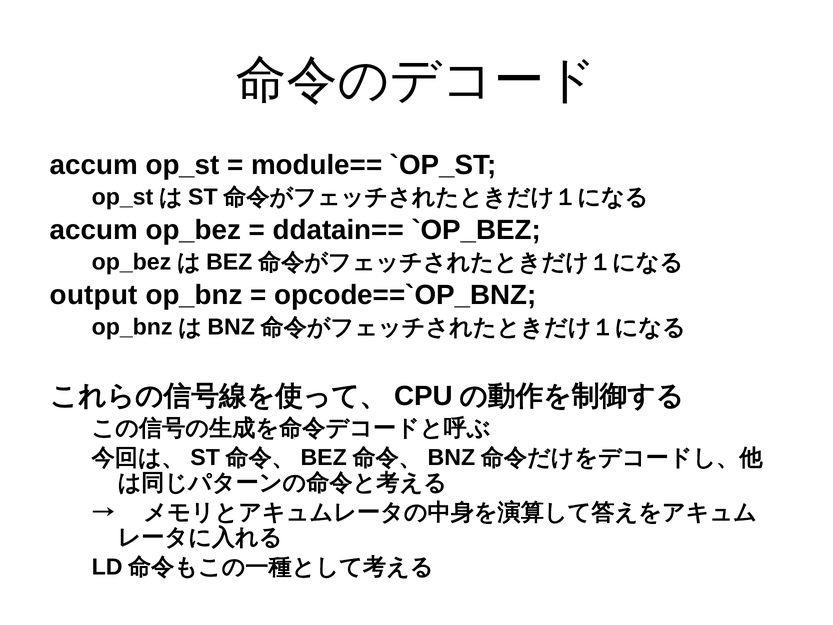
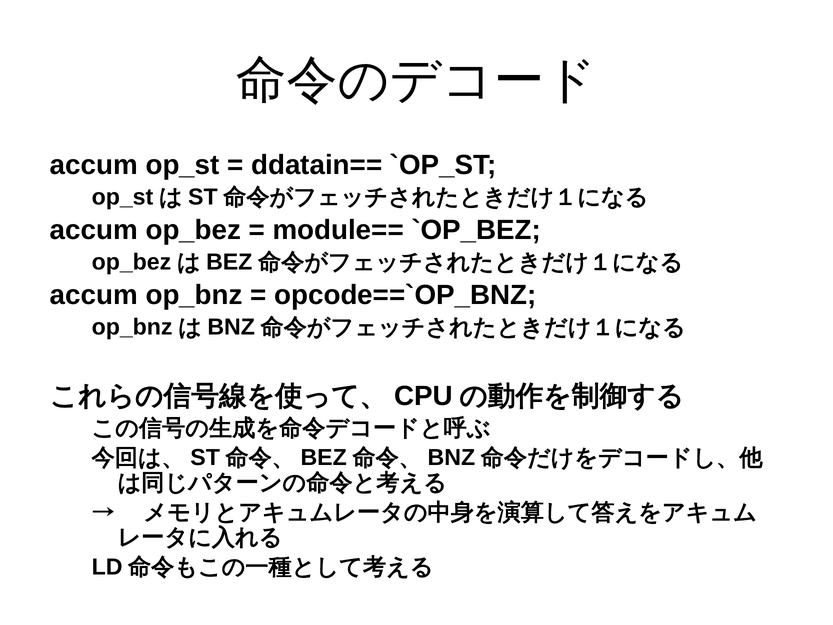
module==: module== -> ddatain==
ddatain==: ddatain== -> module==
output at (94, 295): output -> accum
